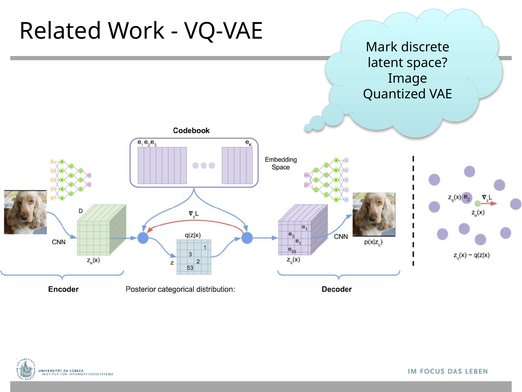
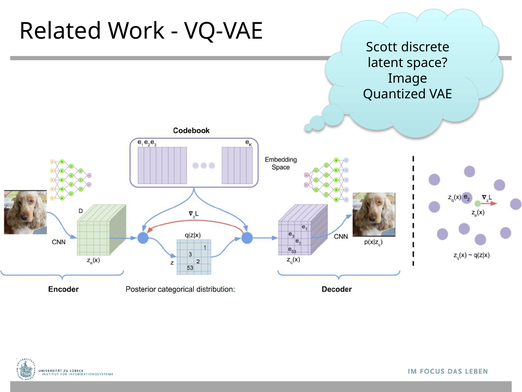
Mark: Mark -> Scott
